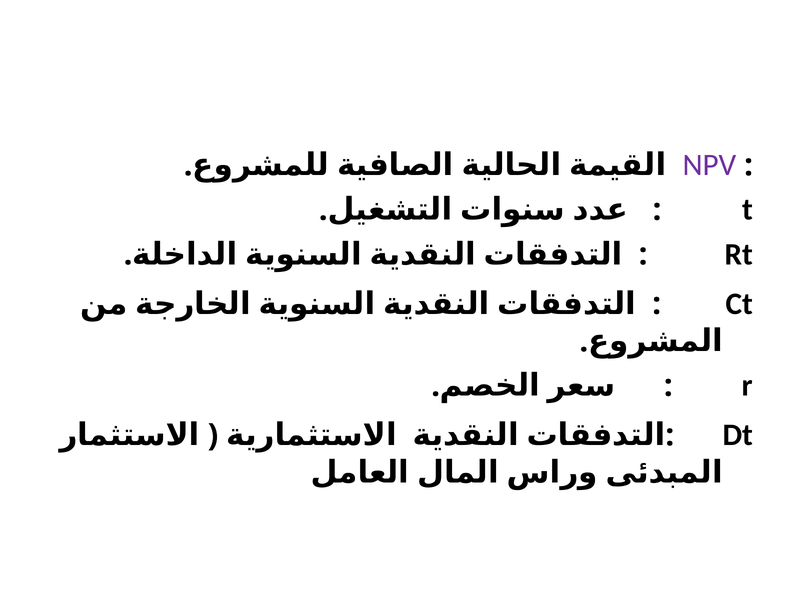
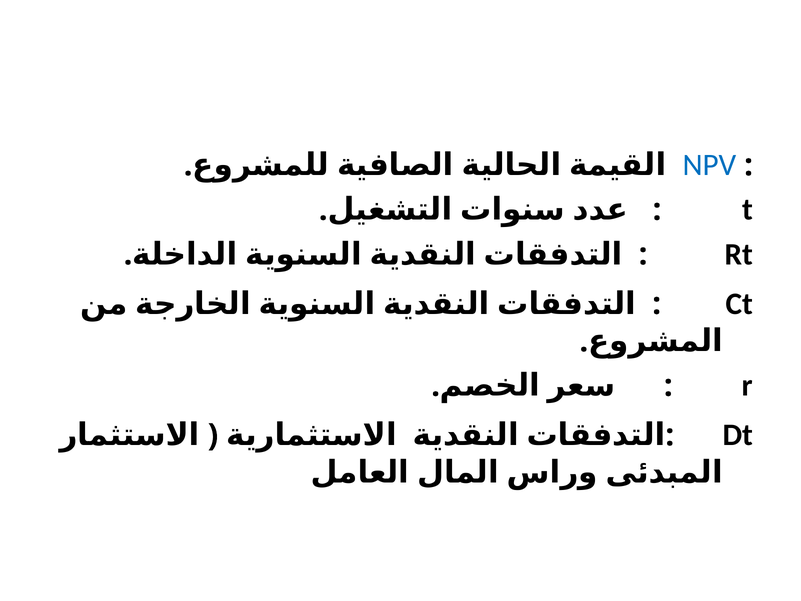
NPV colour: purple -> blue
